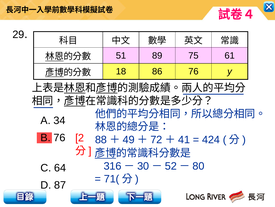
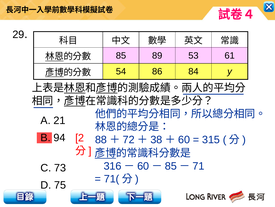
51 at (121, 55): 51 -> 85
75: 75 -> 53
18: 18 -> 54
86 76: 76 -> 84
34: 34 -> 21
B 76: 76 -> 94
49: 49 -> 72
72: 72 -> 38
41 at (184, 139): 41 -> 60
424: 424 -> 315
30 at (143, 165): 30 -> 60
52 at (171, 165): 52 -> 85
80: 80 -> 71
64: 64 -> 73
87: 87 -> 75
